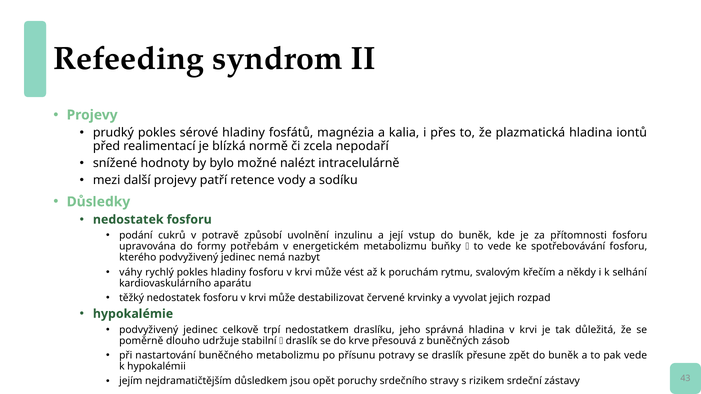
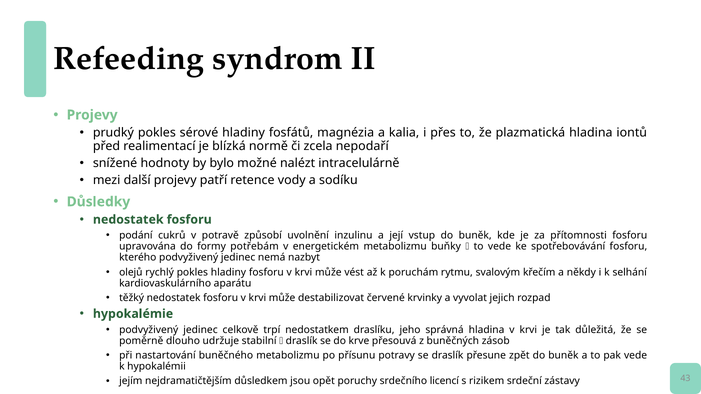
váhy: váhy -> olejů
stravy: stravy -> licencí
